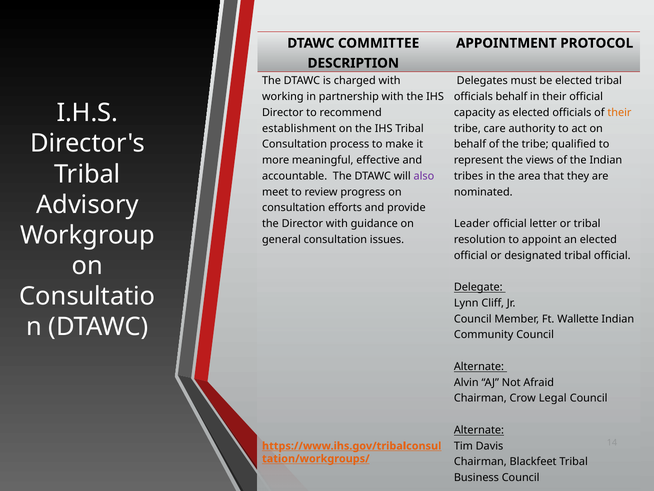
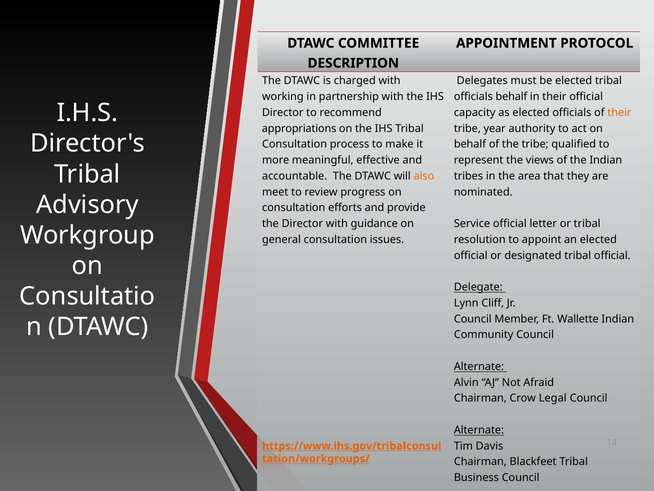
establishment: establishment -> appropriations
care: care -> year
also colour: purple -> orange
Leader: Leader -> Service
